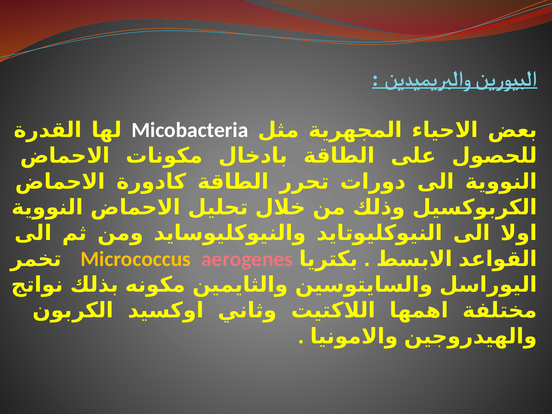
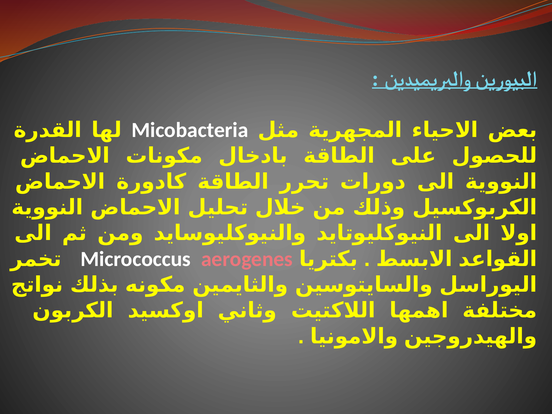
Micrococcus colour: yellow -> white
